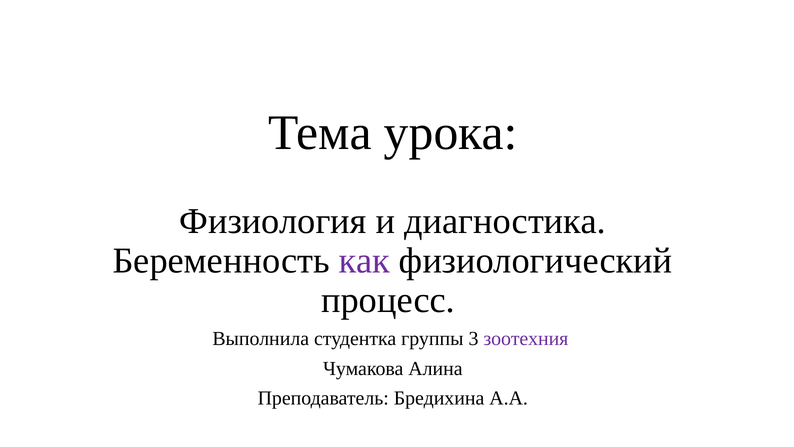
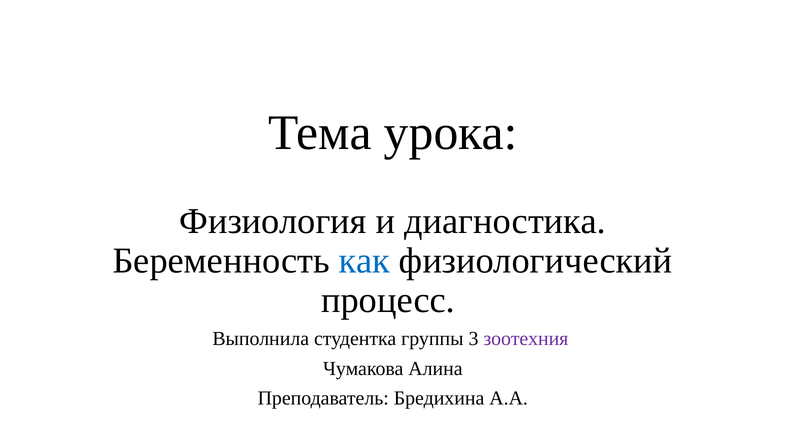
как colour: purple -> blue
